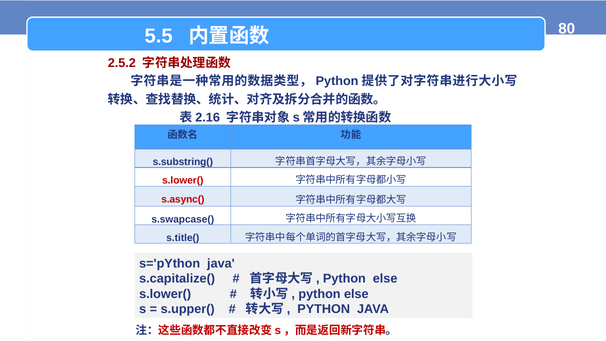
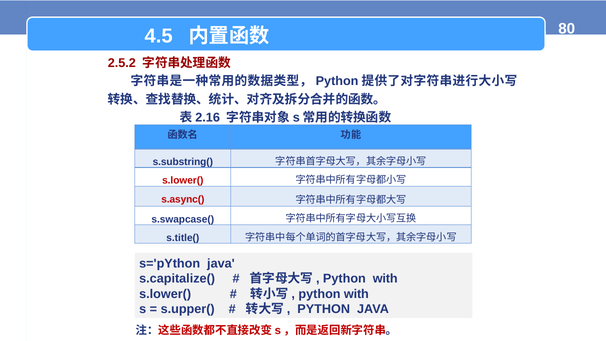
5.5: 5.5 -> 4.5
else at (385, 279): else -> with
else at (356, 294): else -> with
